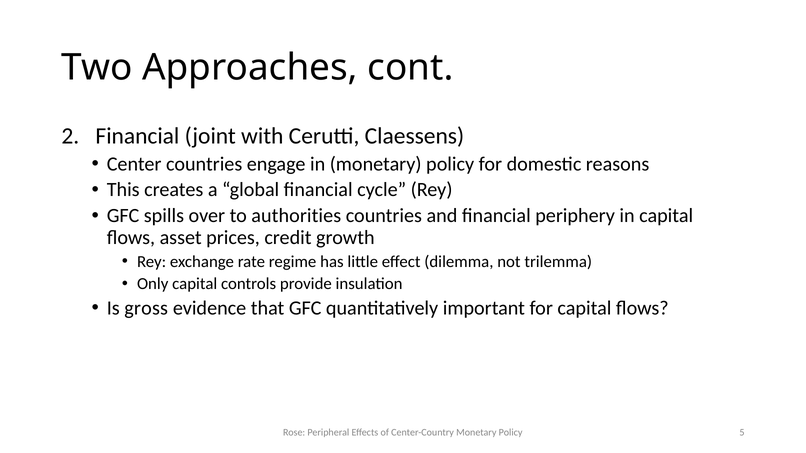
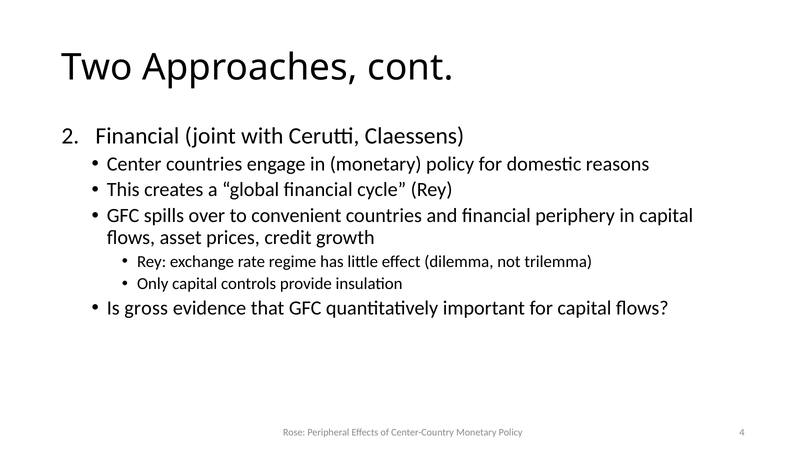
authorities: authorities -> convenient
5: 5 -> 4
